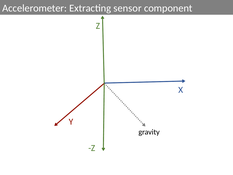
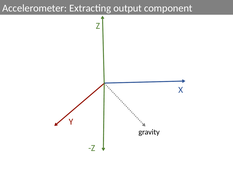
sensor: sensor -> output
